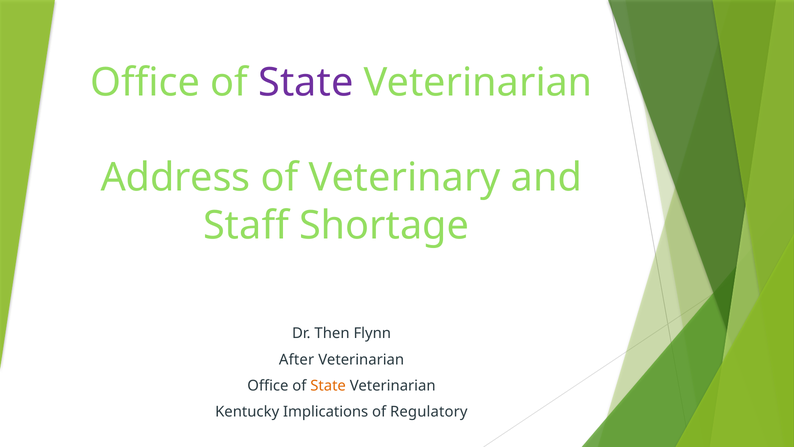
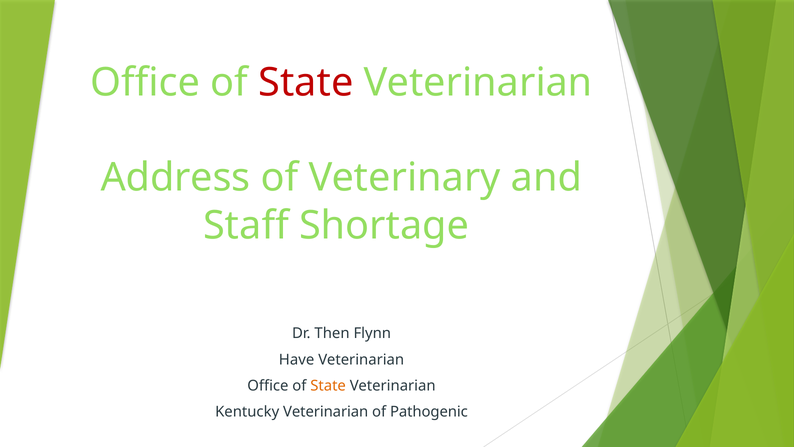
State at (306, 82) colour: purple -> red
After: After -> Have
Kentucky Implications: Implications -> Veterinarian
Regulatory: Regulatory -> Pathogenic
